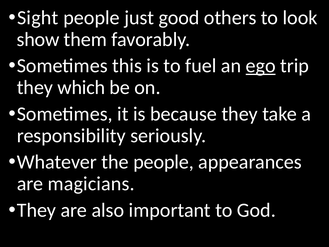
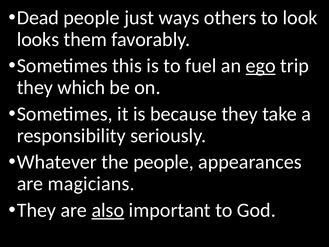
Sight: Sight -> Dead
good: good -> ways
show: show -> looks
also underline: none -> present
